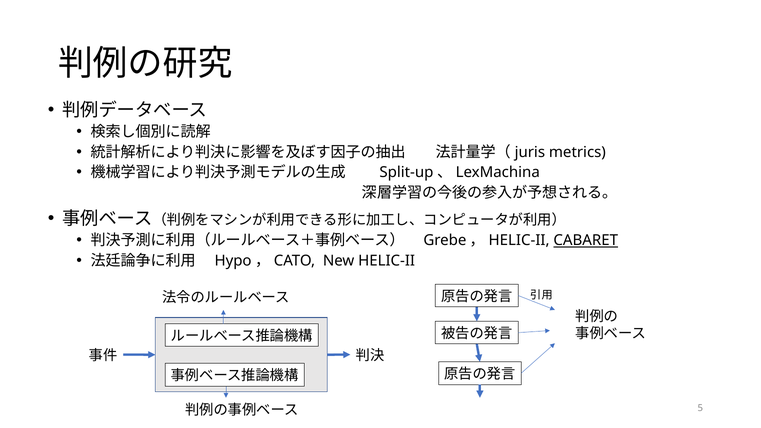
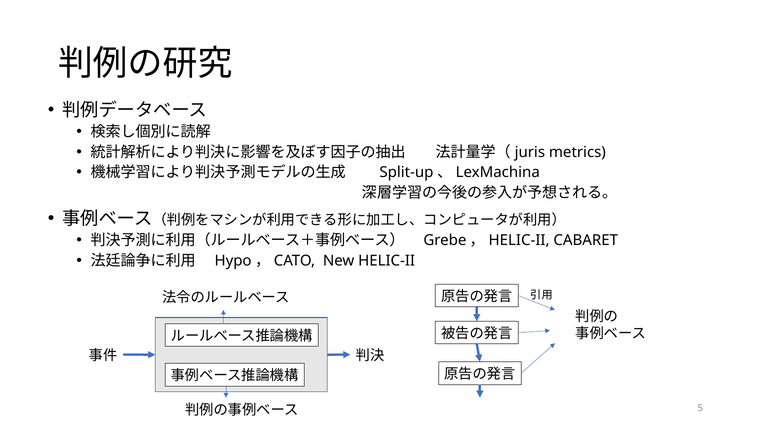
CABARET underline: present -> none
